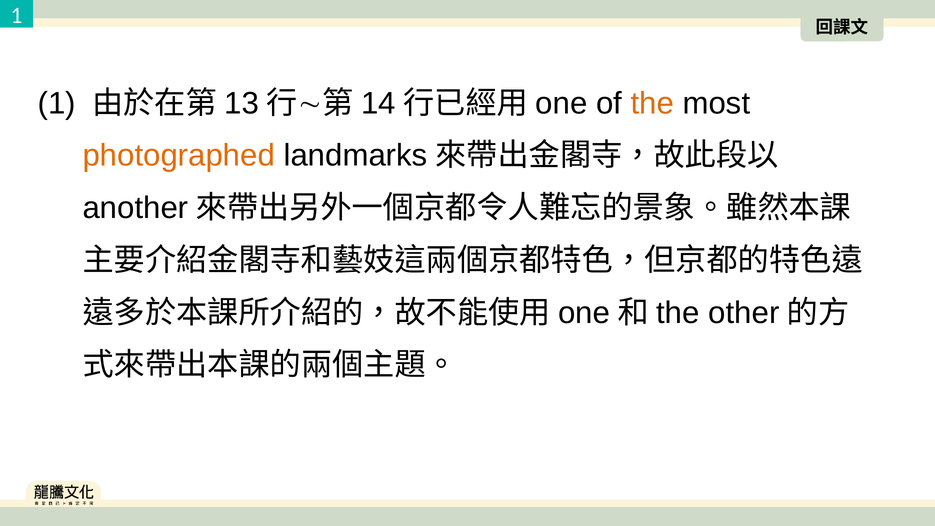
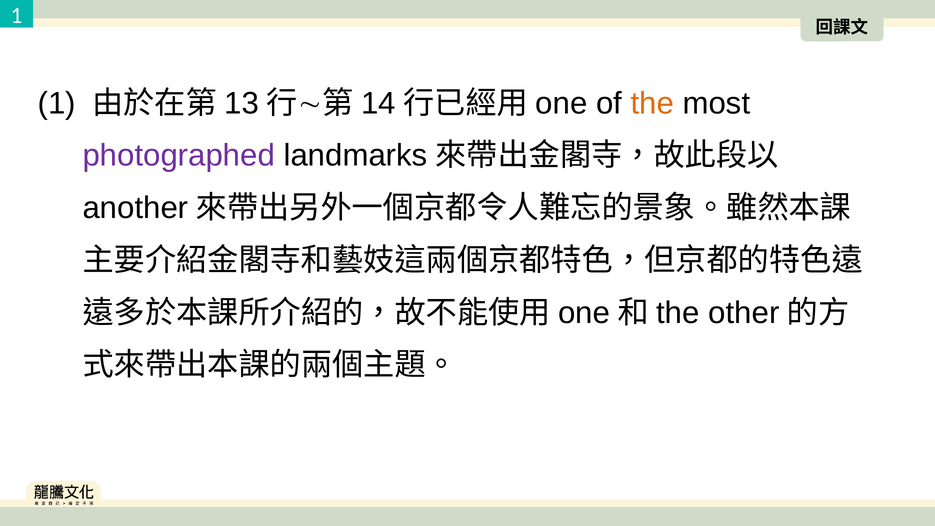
photographed colour: orange -> purple
